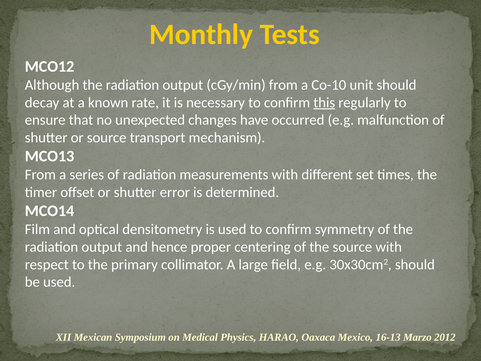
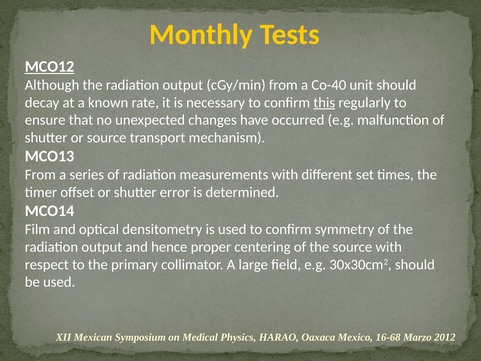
MCO12 underline: none -> present
Co-10: Co-10 -> Co-40
16-13: 16-13 -> 16-68
